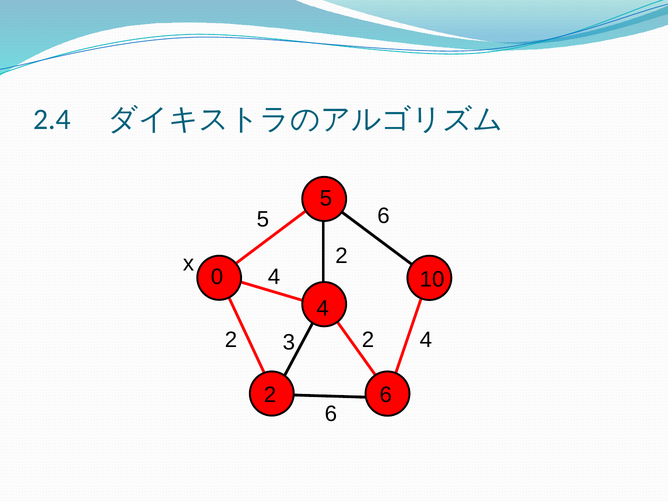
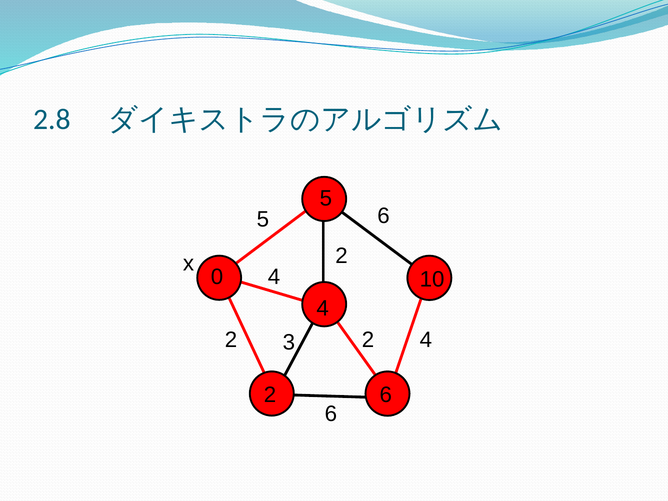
2.4: 2.4 -> 2.8
